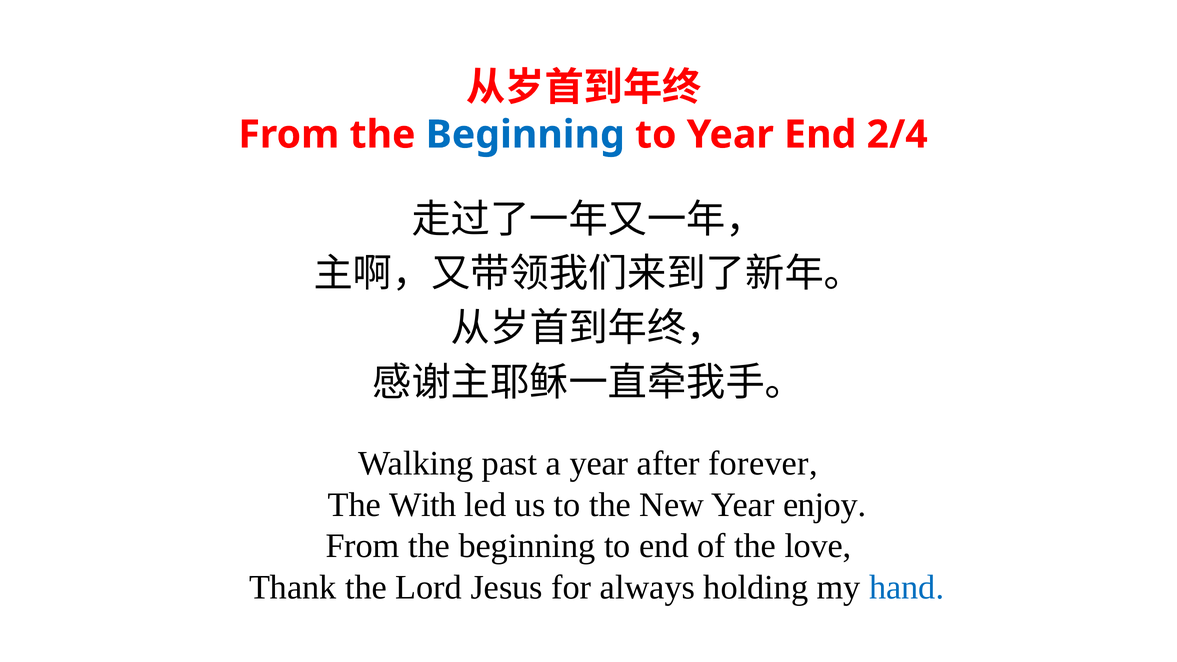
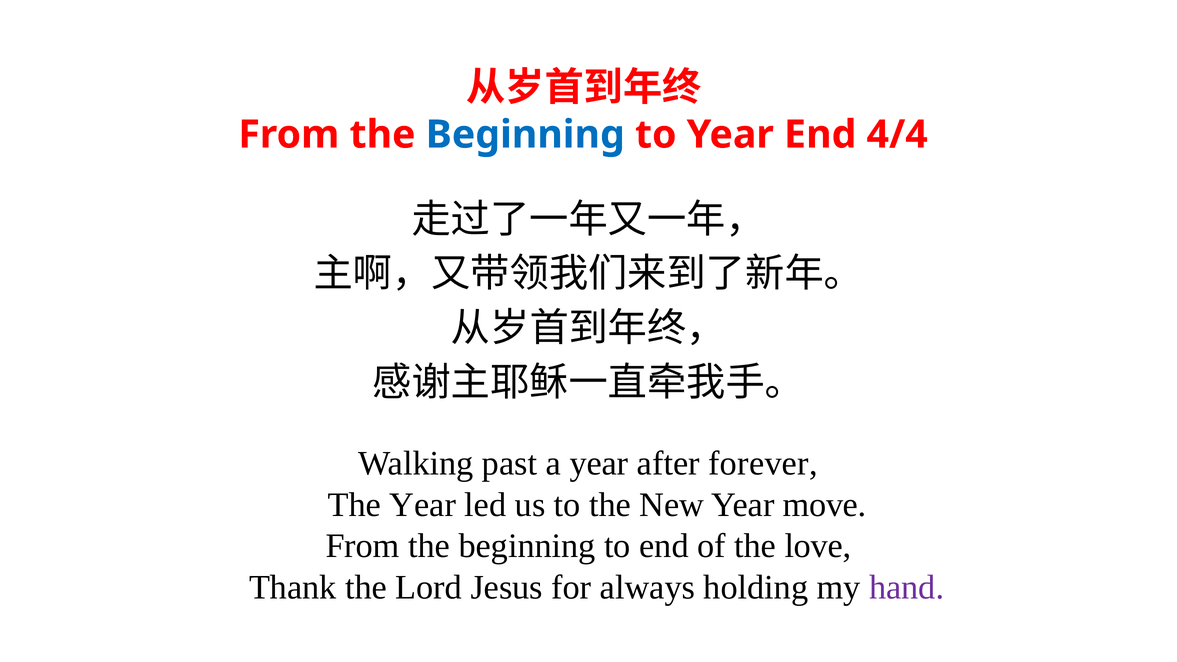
2/4: 2/4 -> 4/4
The With: With -> Year
enjoy: enjoy -> move
hand colour: blue -> purple
